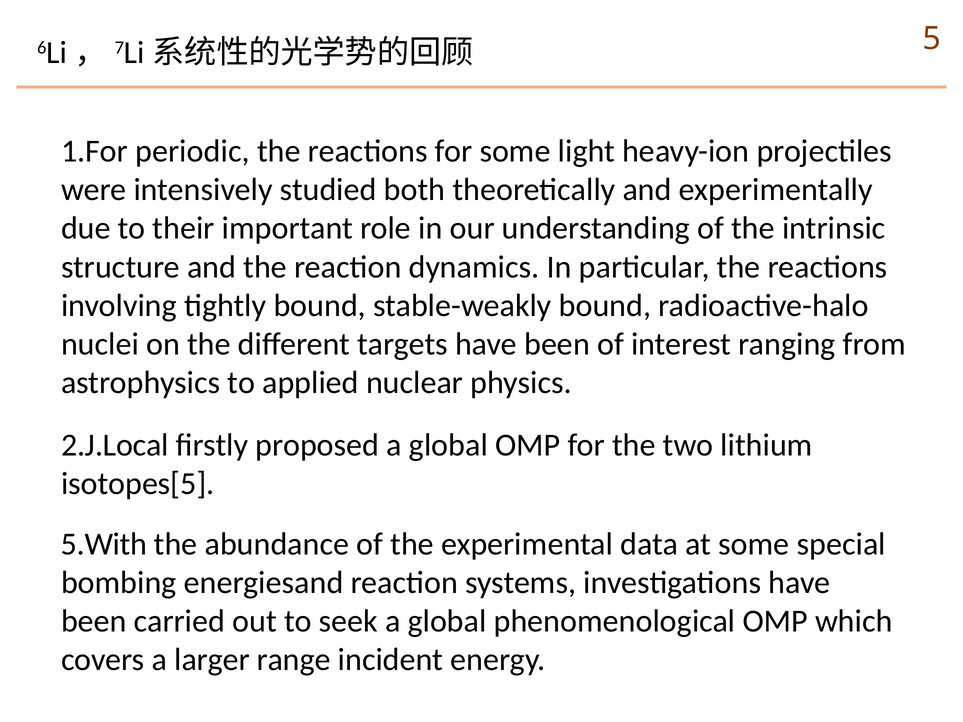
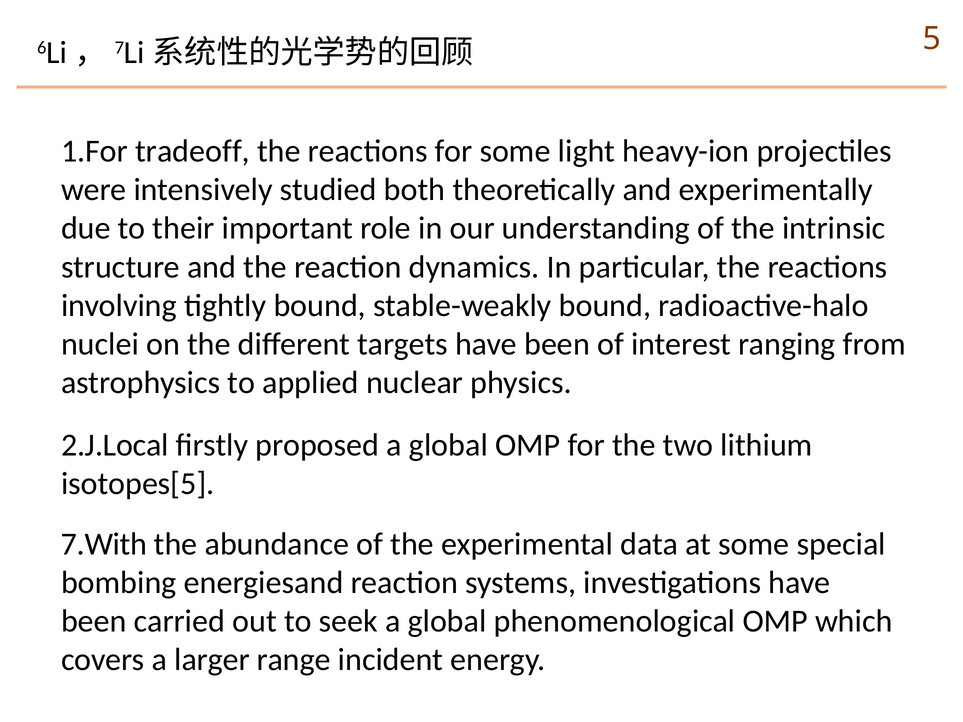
periodic: periodic -> tradeoff
5.With: 5.With -> 7.With
